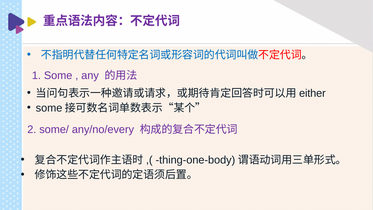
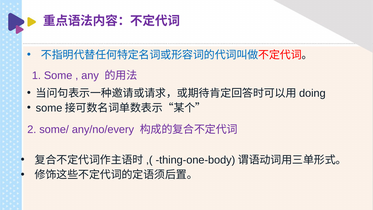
either: either -> doing
